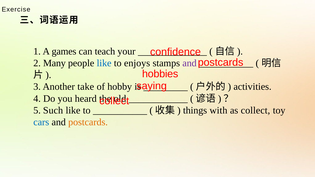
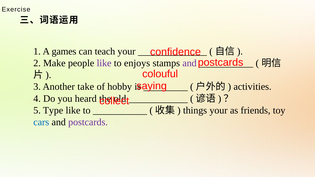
Many: Many -> Make
like at (104, 63) colour: blue -> purple
hobbies: hobbies -> colouful
Such: Such -> Type
things with: with -> your
as collect: collect -> friends
postcards at (88, 122) colour: orange -> purple
